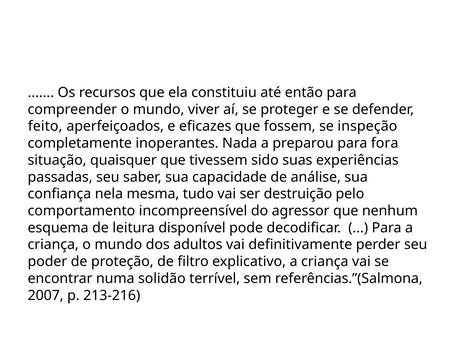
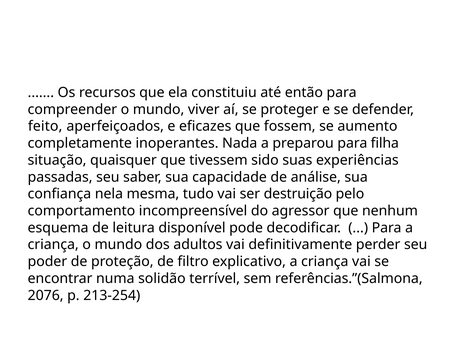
inspeção: inspeção -> aumento
fora: fora -> filha
2007: 2007 -> 2076
213-216: 213-216 -> 213-254
